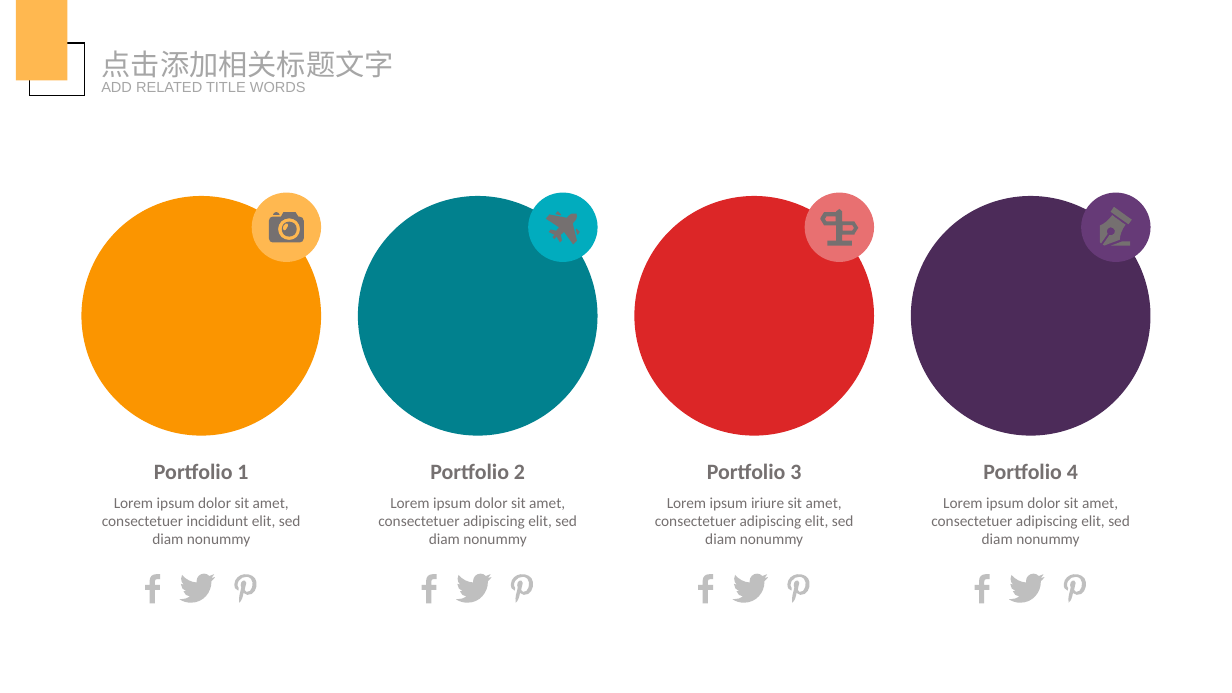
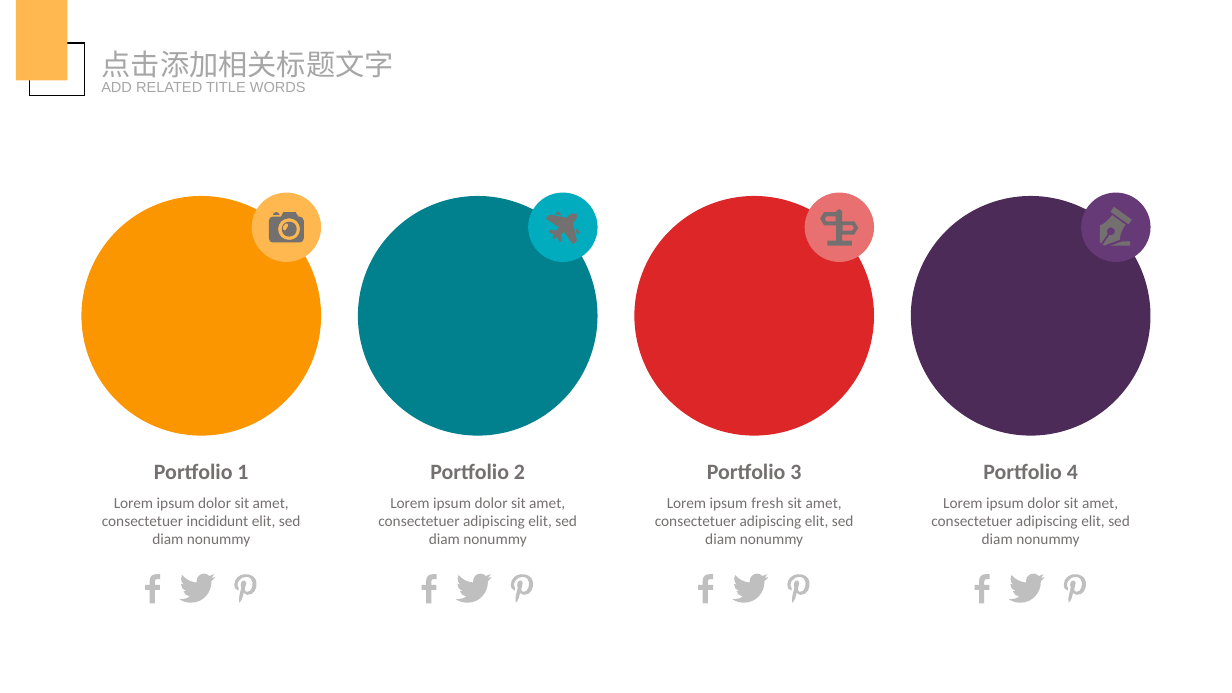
iriure: iriure -> fresh
